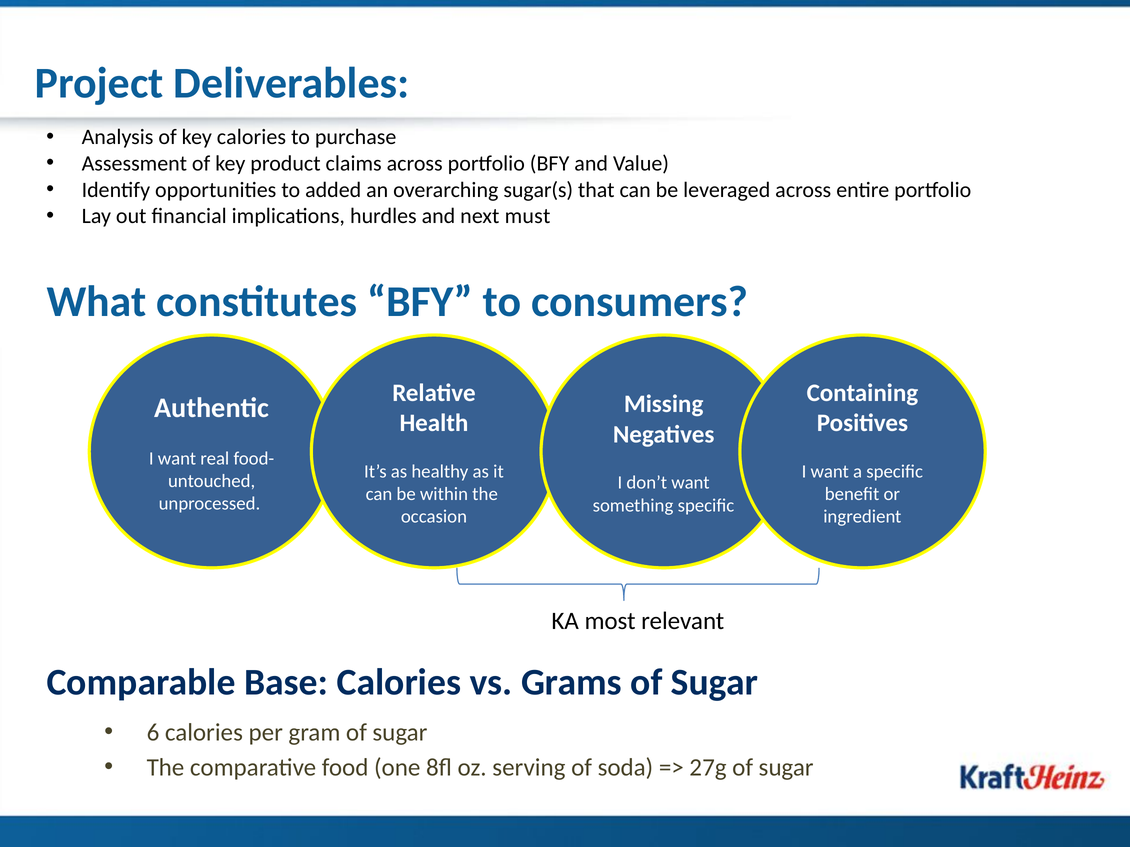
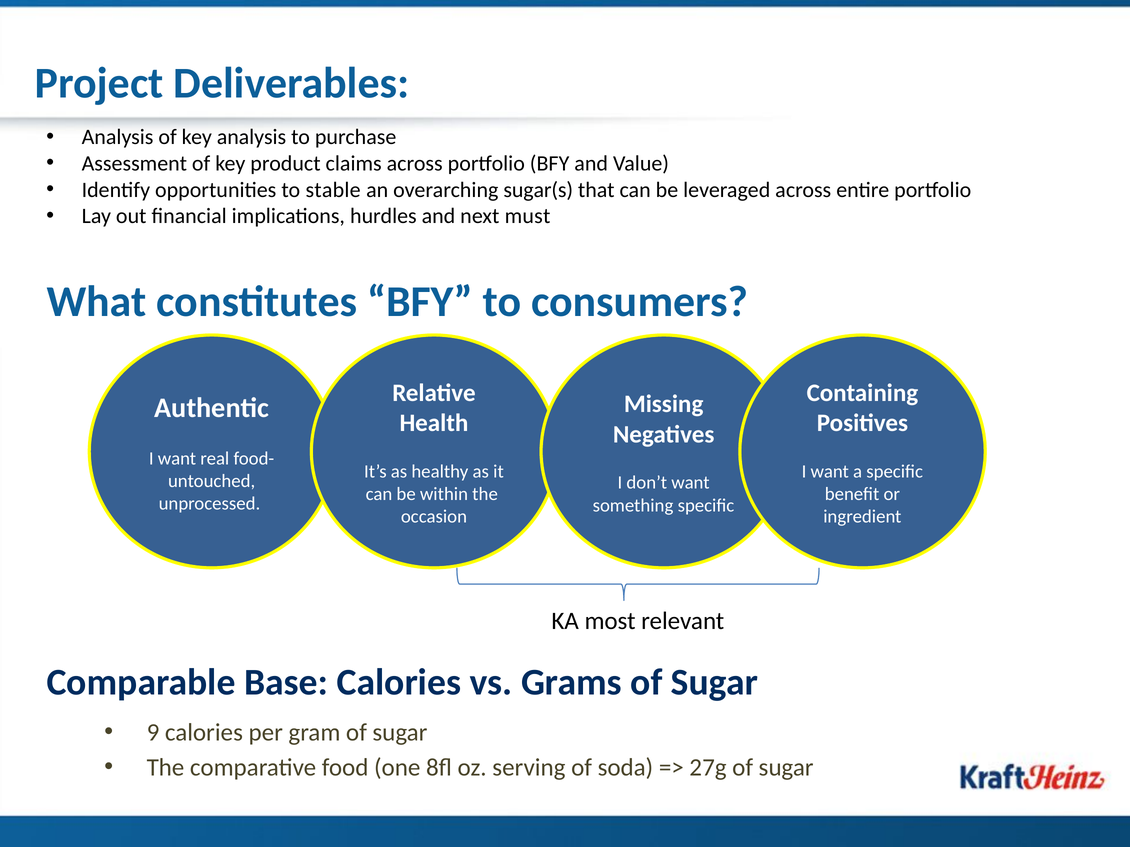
key calories: calories -> analysis
added: added -> stable
6: 6 -> 9
